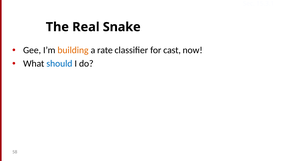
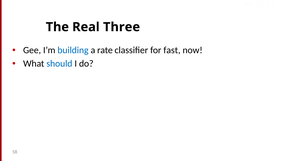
Snake: Snake -> Three
building colour: orange -> blue
cast: cast -> fast
